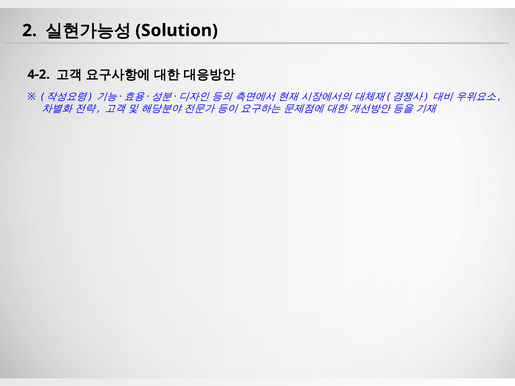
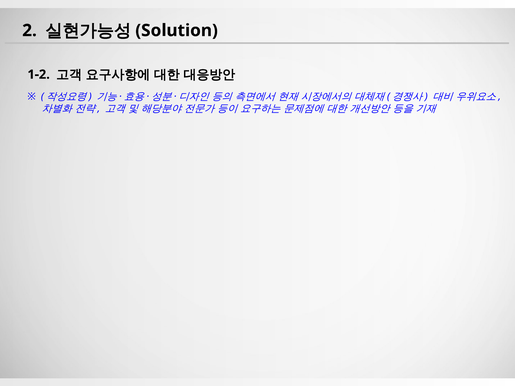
4-2: 4-2 -> 1-2
